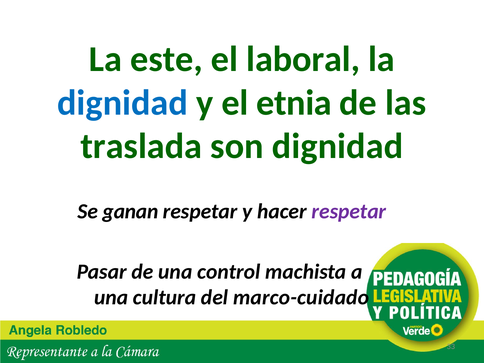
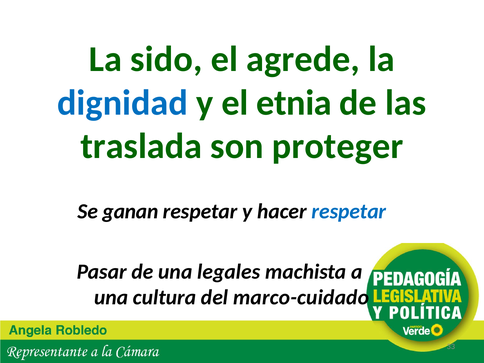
este: este -> sido
laboral: laboral -> agrede
son dignidad: dignidad -> proteger
respetar at (349, 211) colour: purple -> blue
control: control -> legales
